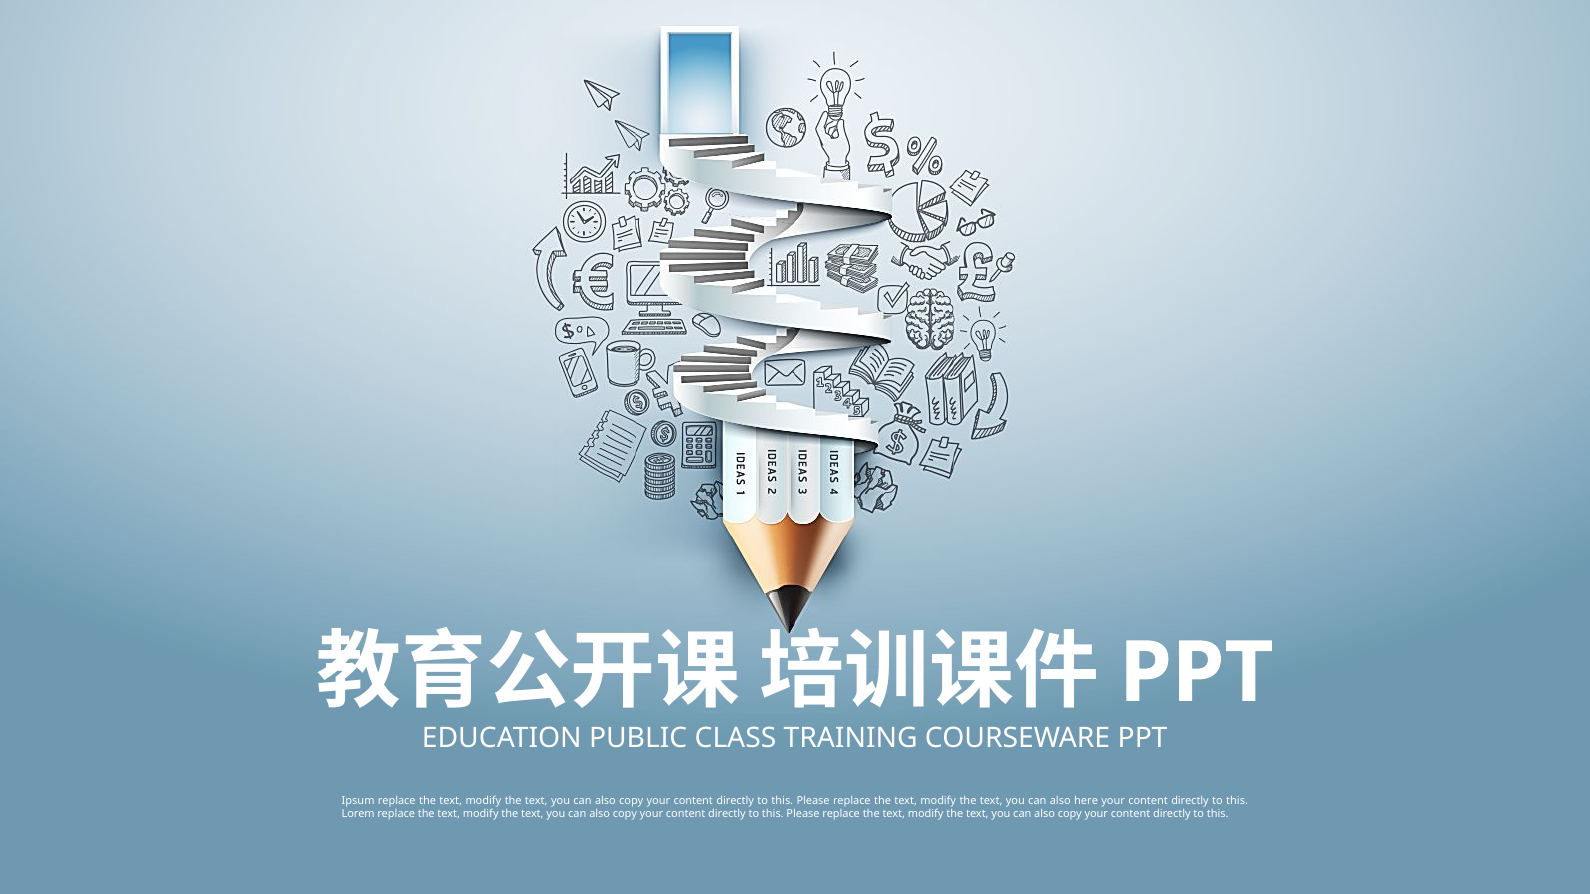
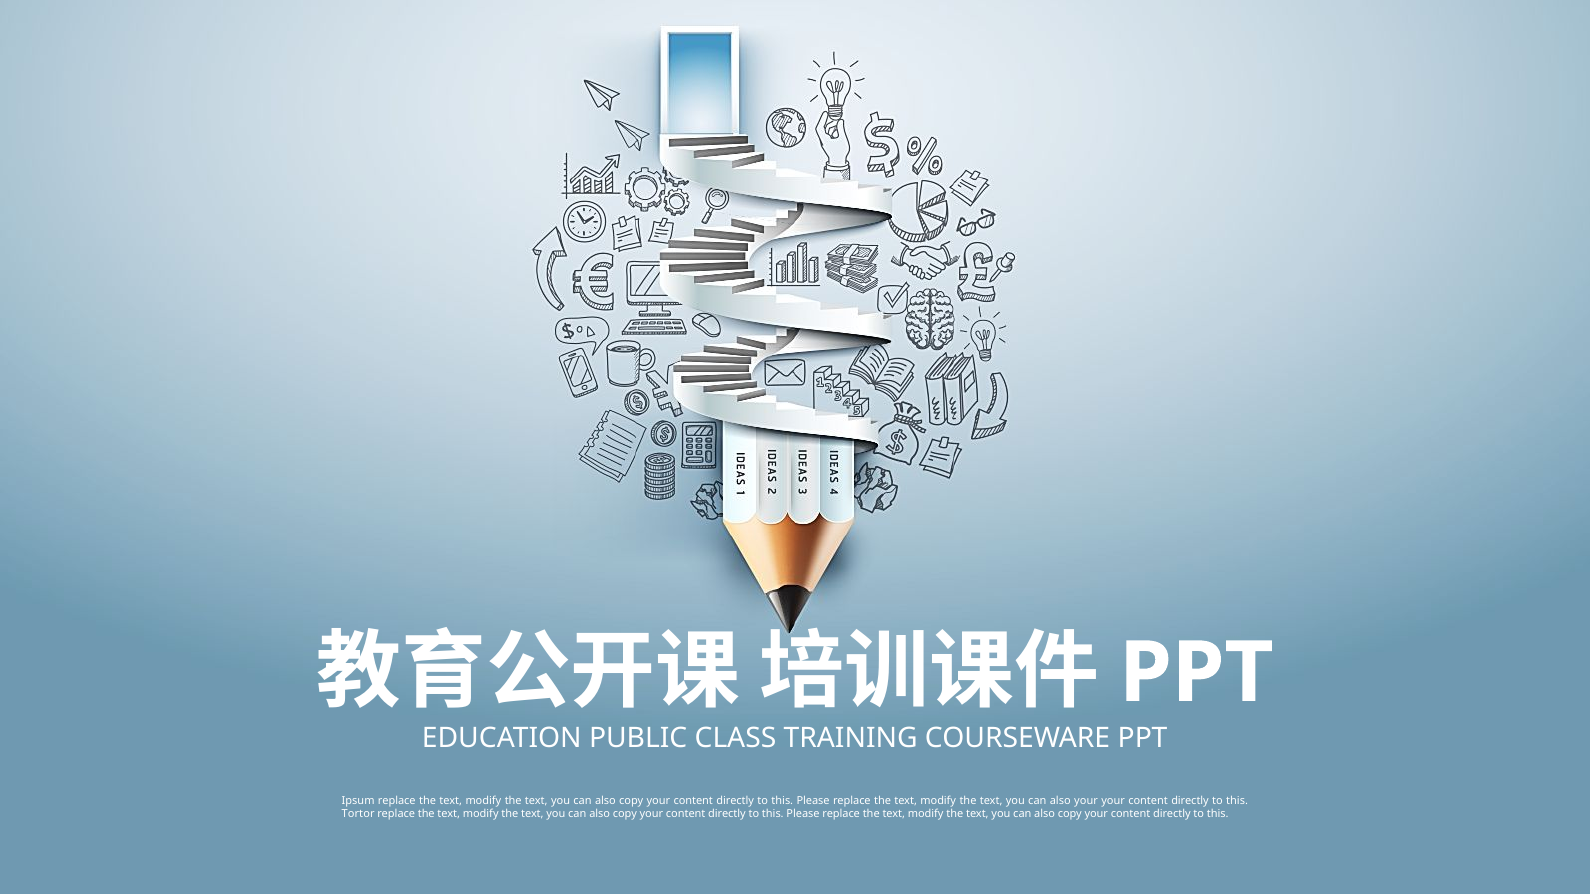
also here: here -> your
Lorem: Lorem -> Tortor
